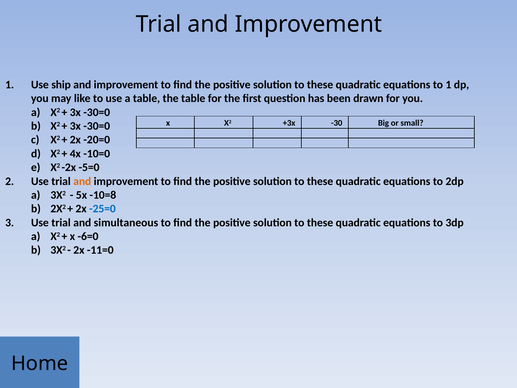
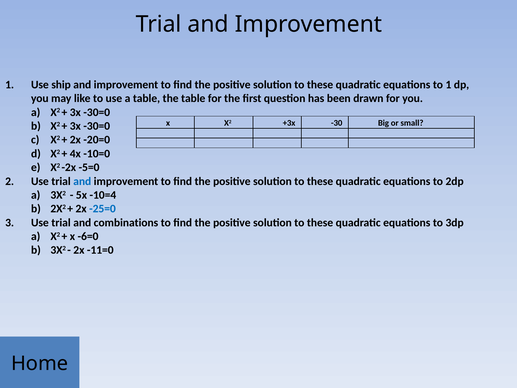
and at (82, 181) colour: orange -> blue
-10=8: -10=8 -> -10=4
simultaneous: simultaneous -> combinations
